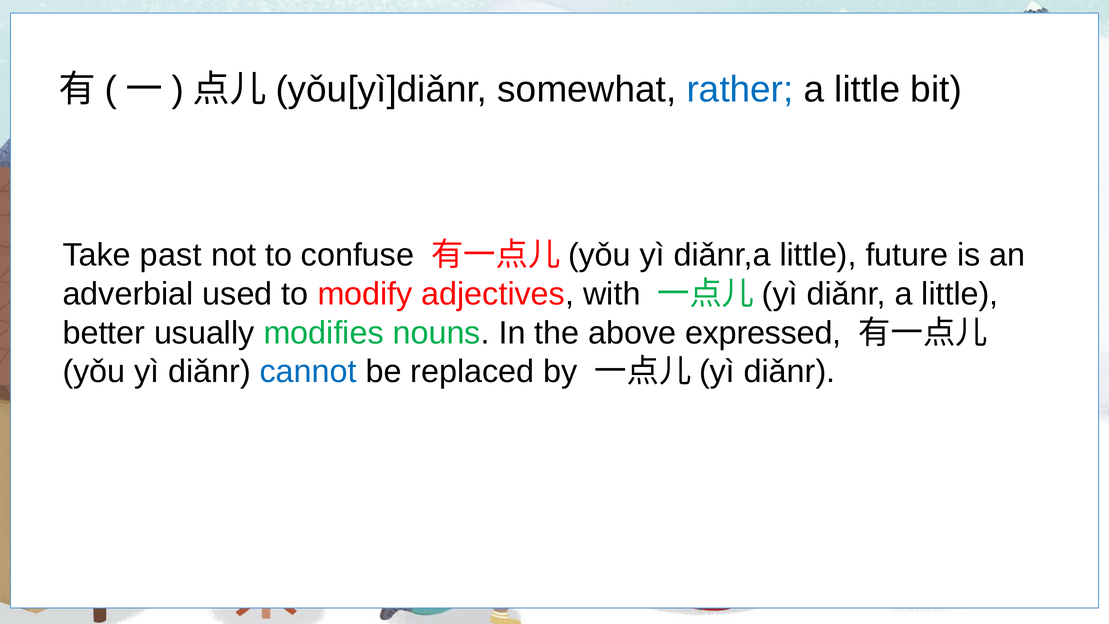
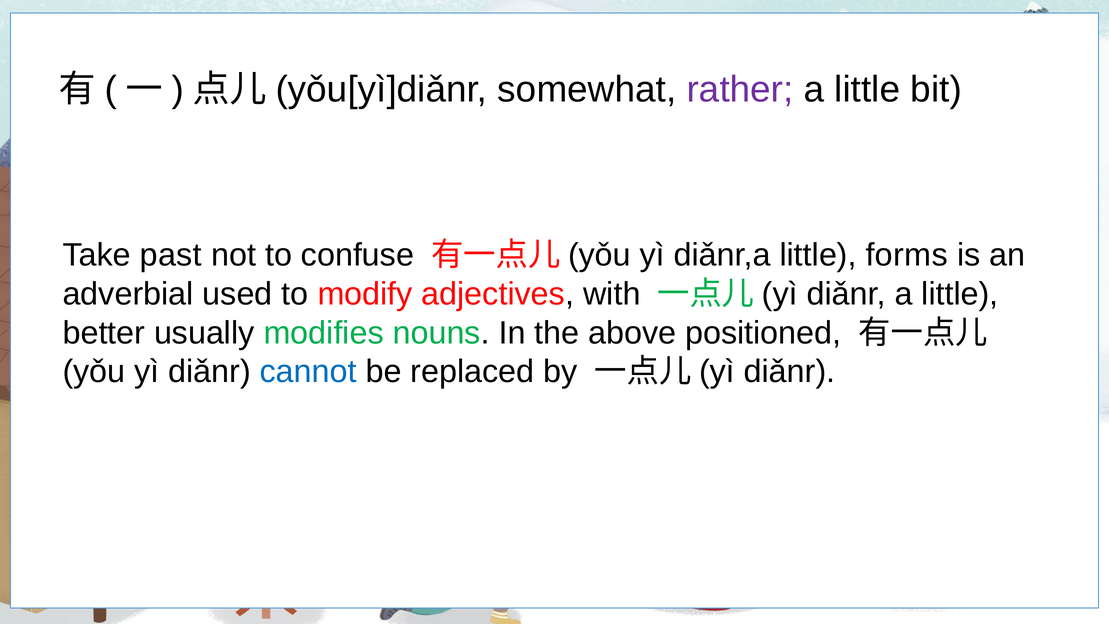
rather colour: blue -> purple
future: future -> forms
expressed: expressed -> positioned
